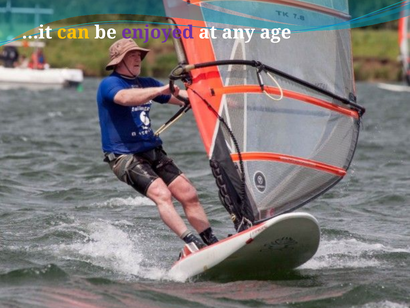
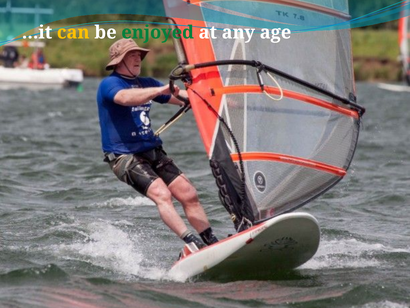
enjoyed colour: purple -> green
